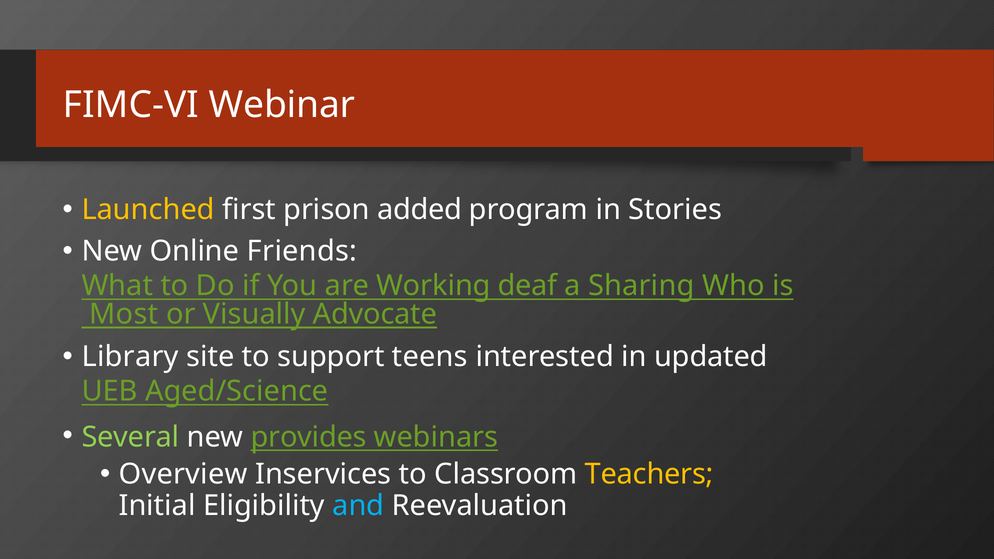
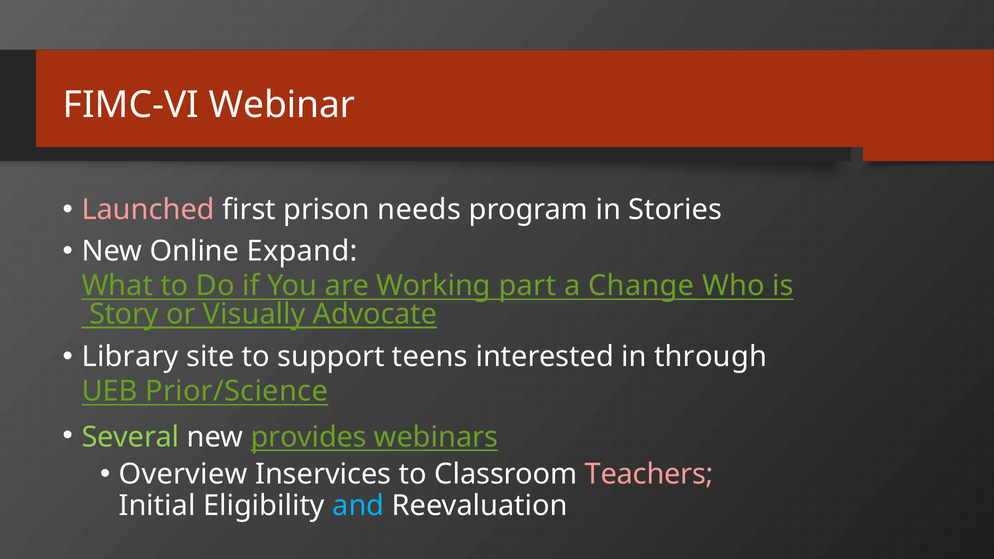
Launched colour: yellow -> pink
added: added -> needs
Friends: Friends -> Expand
deaf: deaf -> part
Sharing: Sharing -> Change
Most: Most -> Story
updated: updated -> through
Aged/Science: Aged/Science -> Prior/Science
Teachers colour: yellow -> pink
